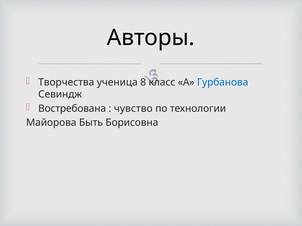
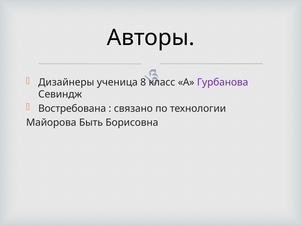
Творчества: Творчества -> Дизайнеры
Гурбанова colour: blue -> purple
чувство: чувство -> связано
